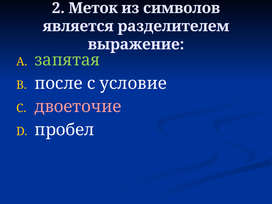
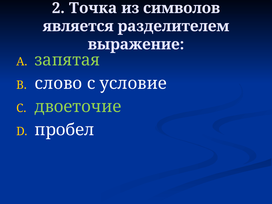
Меток: Меток -> Точка
после: после -> слово
двоеточие colour: pink -> light green
